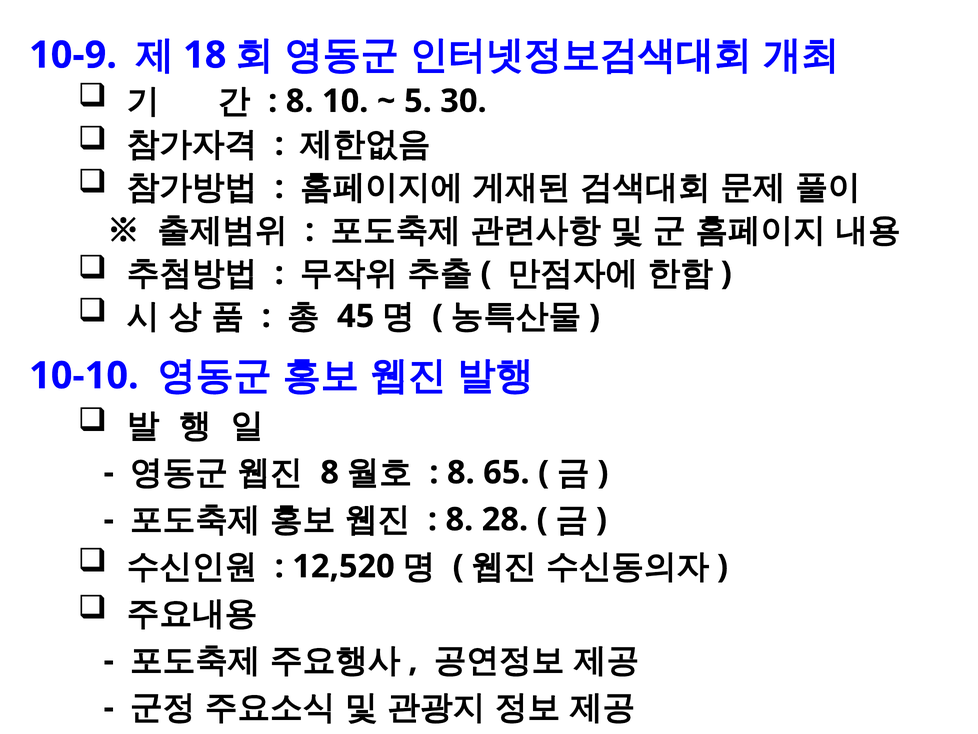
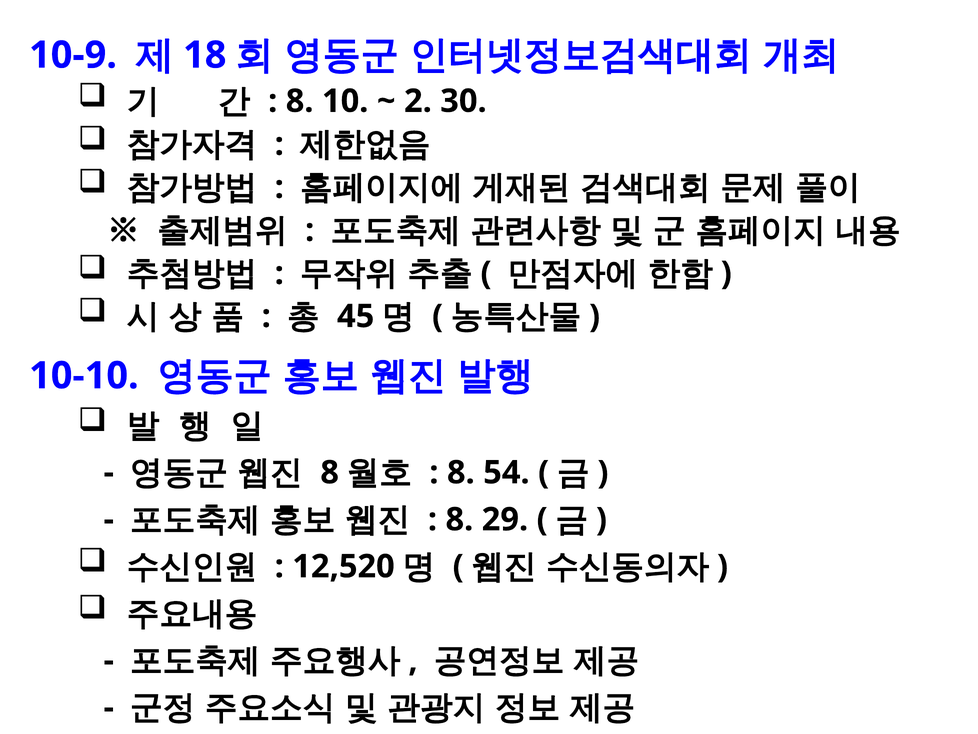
5: 5 -> 2
65: 65 -> 54
28: 28 -> 29
